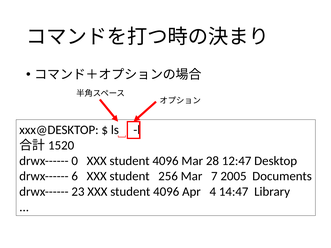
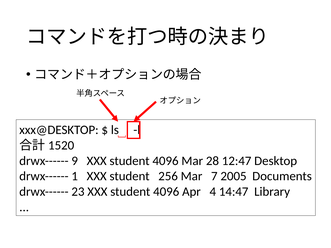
0: 0 -> 9
6: 6 -> 1
